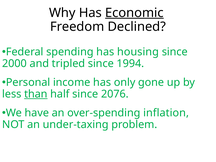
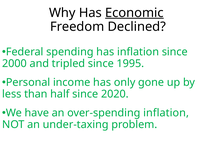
has housing: housing -> inflation
1994: 1994 -> 1995
than underline: present -> none
2076: 2076 -> 2020
